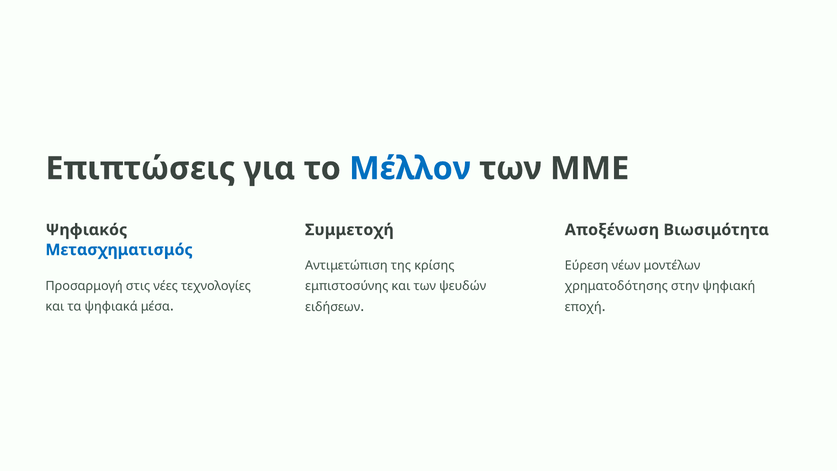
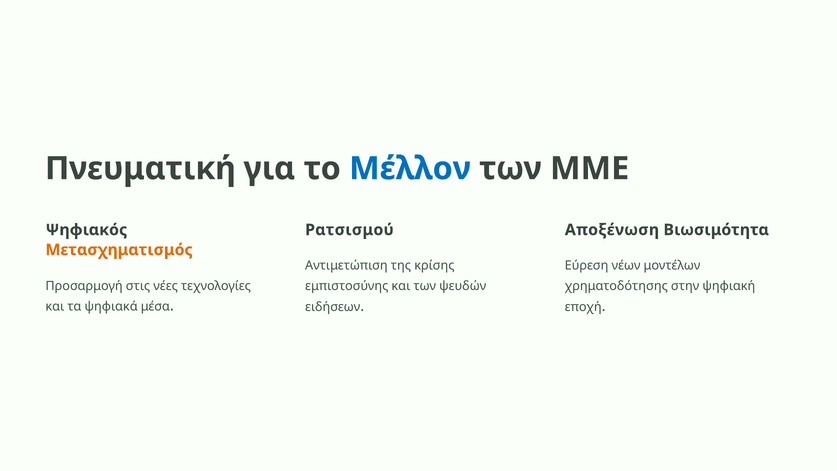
Επιπτώσεις: Επιπτώσεις -> Πνευματική
Συμμετοχή: Συμμετοχή -> Ρατσισμού
Μετασχηματισμός colour: blue -> orange
